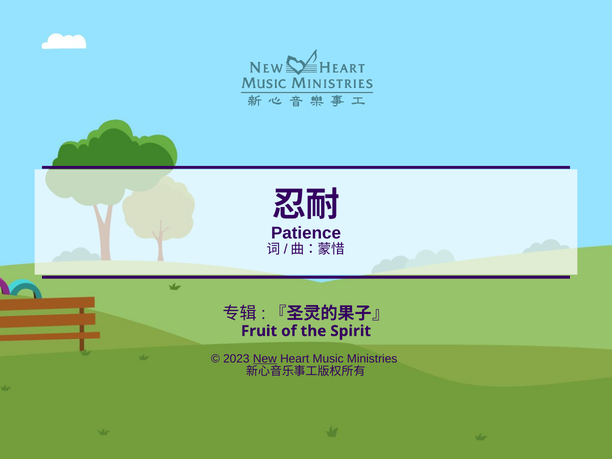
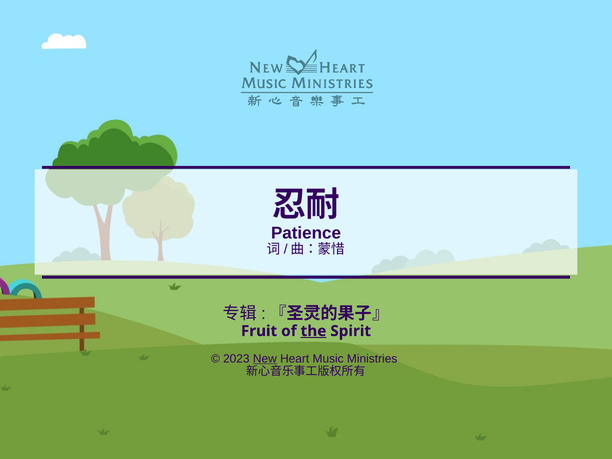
the underline: none -> present
